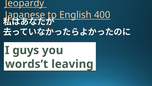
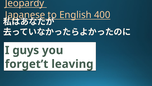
words’t: words’t -> forget’t
